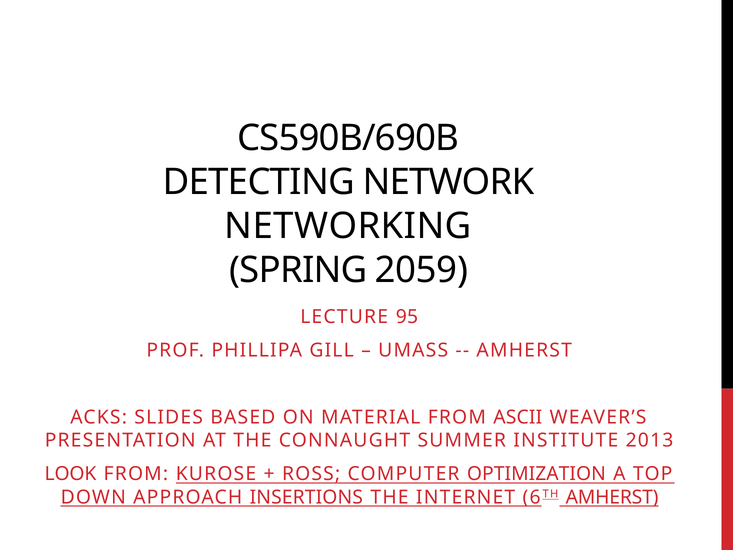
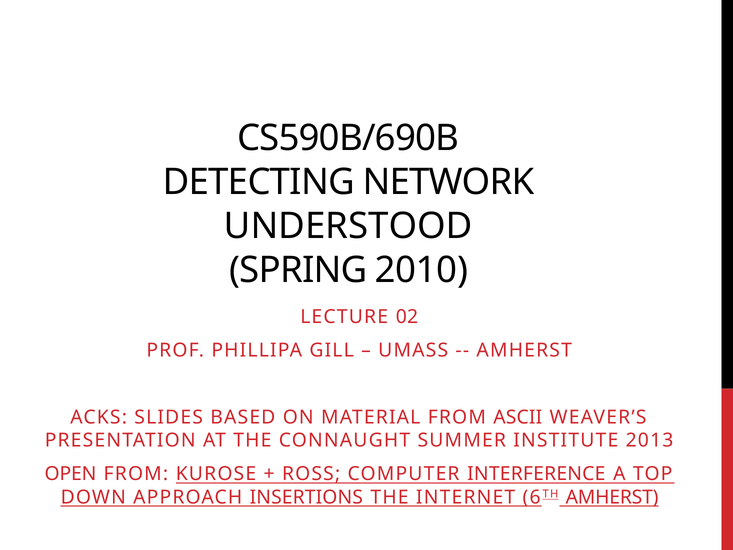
NETWORKING: NETWORKING -> UNDERSTOOD
2059: 2059 -> 2010
95: 95 -> 02
LOOK: LOOK -> OPEN
OPTIMIZATION: OPTIMIZATION -> INTERFERENCE
